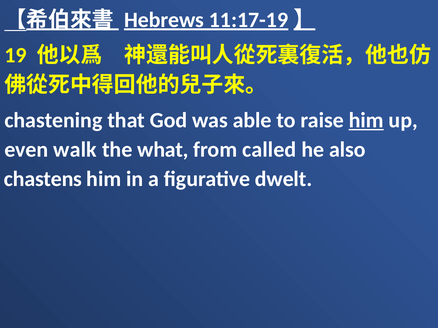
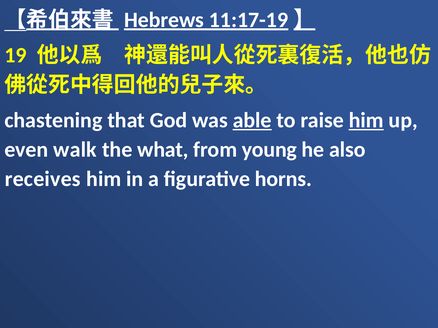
able underline: none -> present
called: called -> young
chastens: chastens -> receives
dwelt: dwelt -> horns
